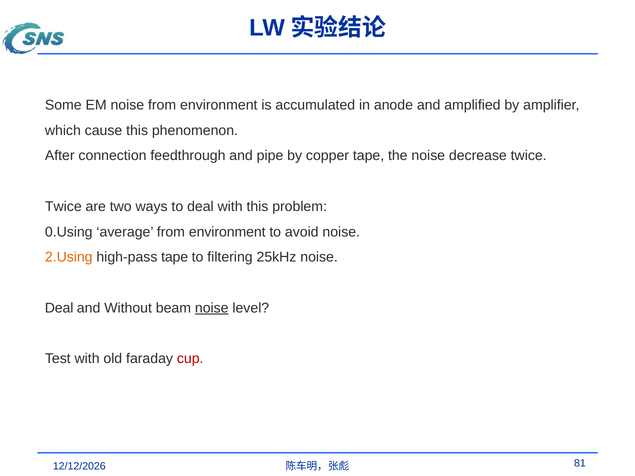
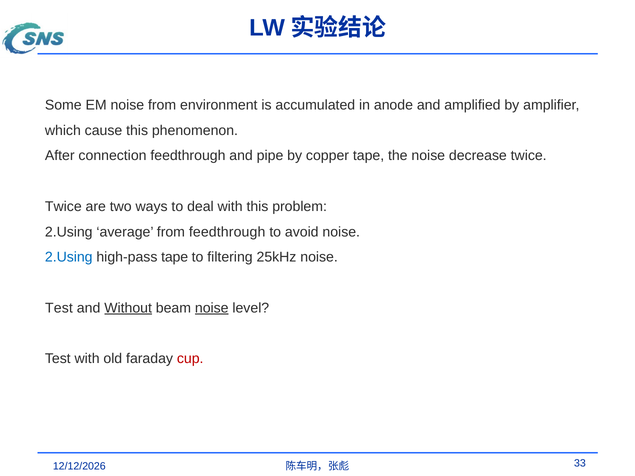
0.Using at (69, 232): 0.Using -> 2.Using
average from environment: environment -> feedthrough
2.Using at (69, 257) colour: orange -> blue
Deal at (59, 308): Deal -> Test
Without underline: none -> present
81: 81 -> 33
